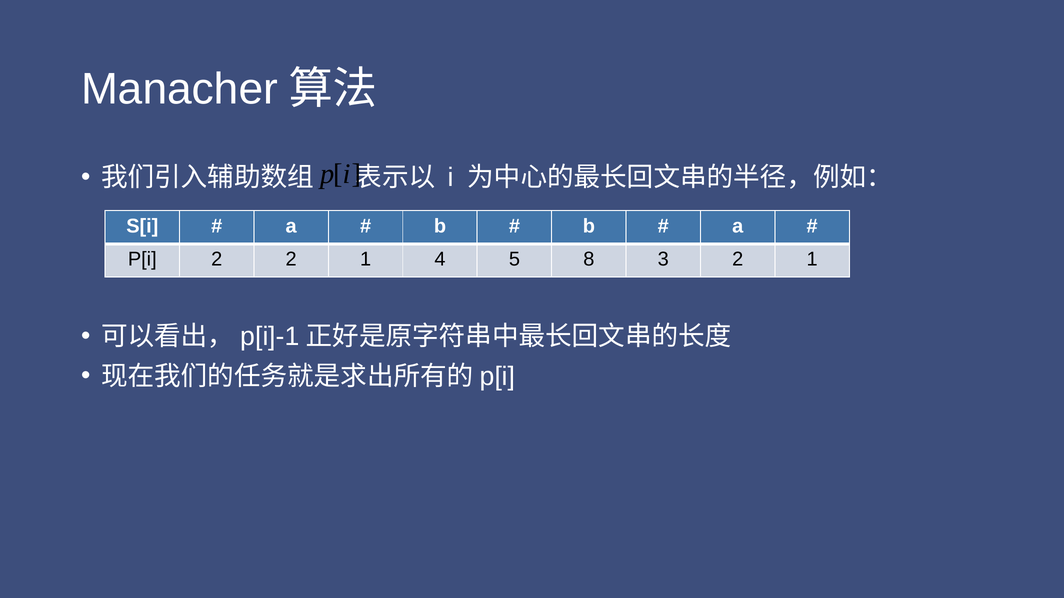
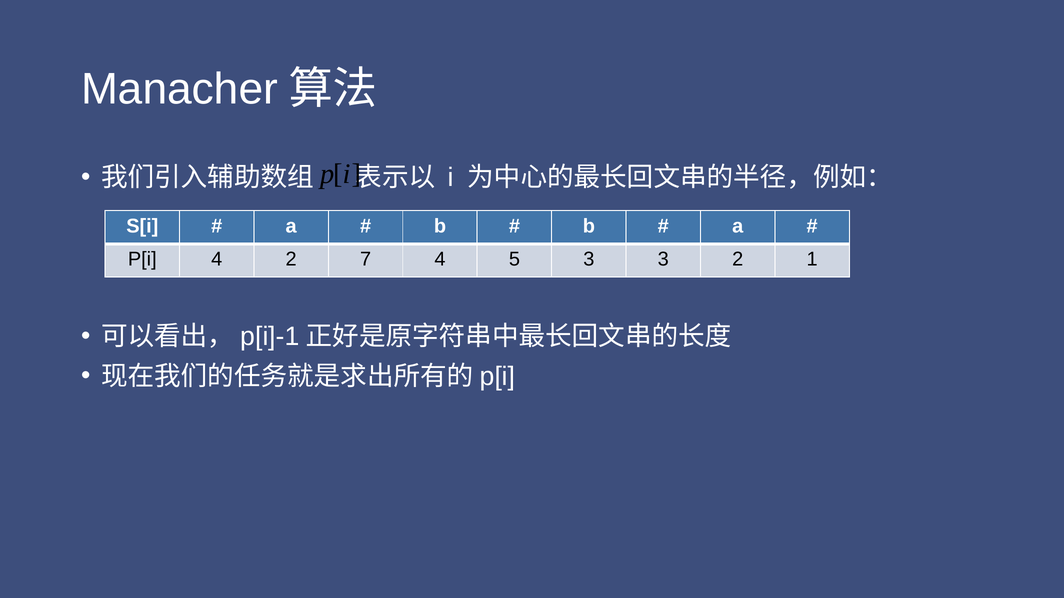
P[i 2: 2 -> 4
1 at (366, 260): 1 -> 7
5 8: 8 -> 3
